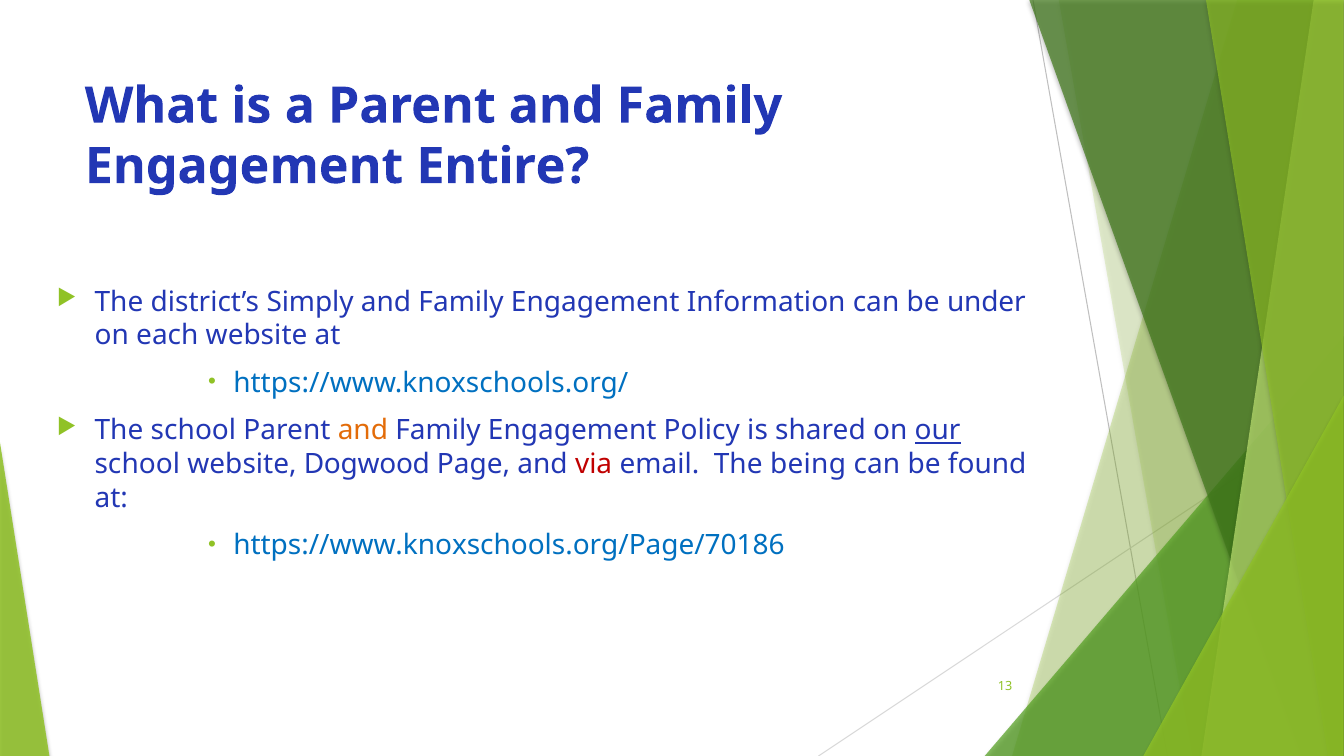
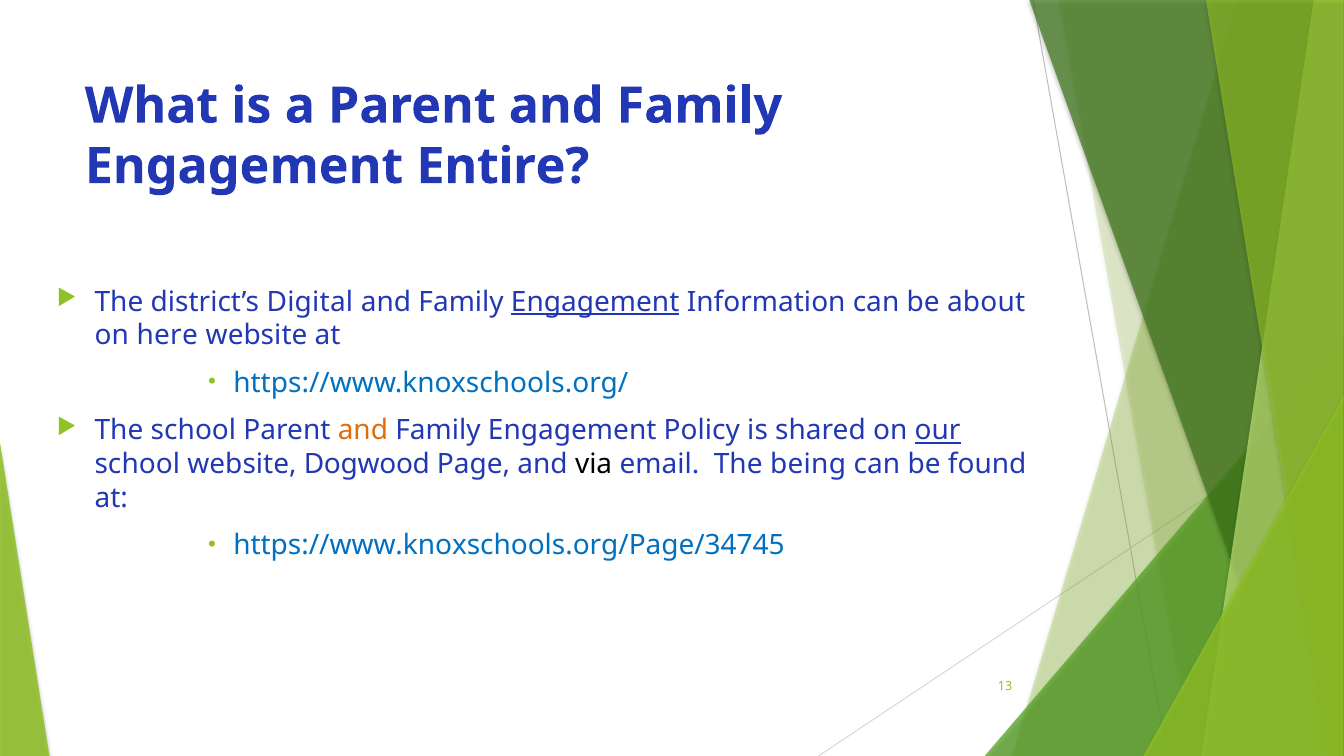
Simply: Simply -> Digital
Engagement at (595, 302) underline: none -> present
under: under -> about
each: each -> here
via colour: red -> black
https://www.knoxschools.org/Page/70186: https://www.knoxschools.org/Page/70186 -> https://www.knoxschools.org/Page/34745
